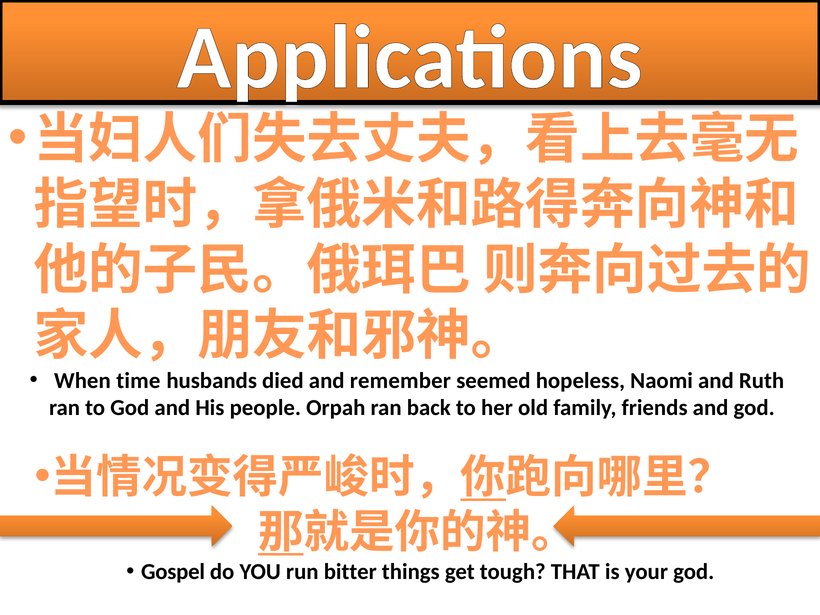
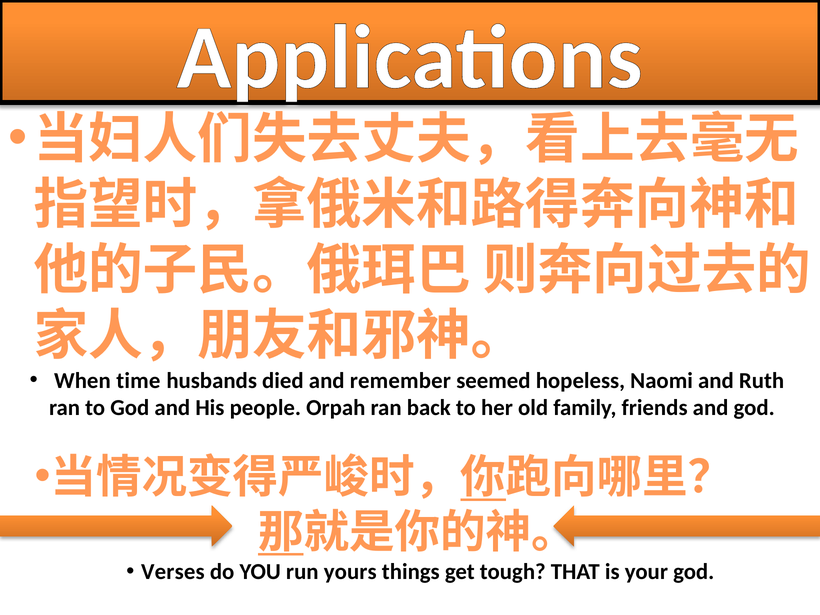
Gospel: Gospel -> Verses
bitter: bitter -> yours
